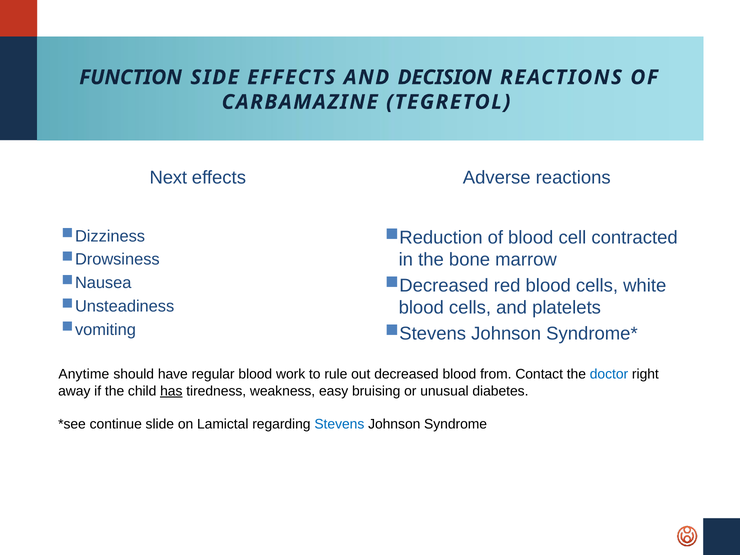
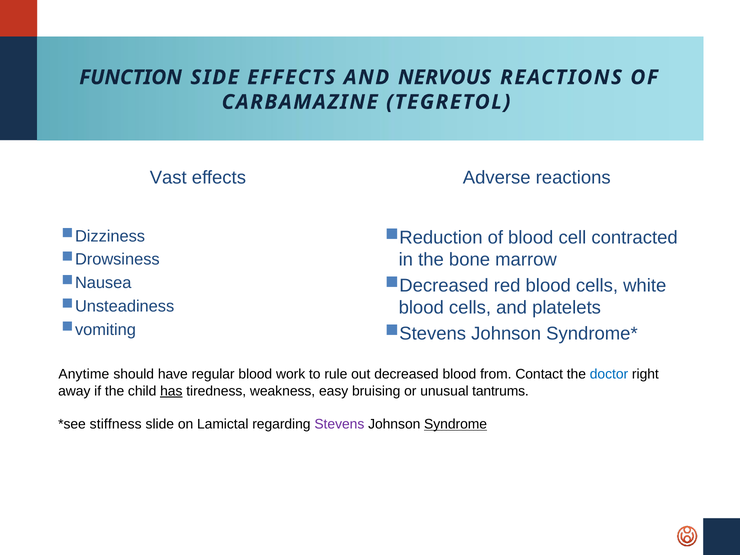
DECISION: DECISION -> NERVOUS
Next: Next -> Vast
diabetes: diabetes -> tantrums
continue: continue -> stiffness
Stevens colour: blue -> purple
Syndrome underline: none -> present
